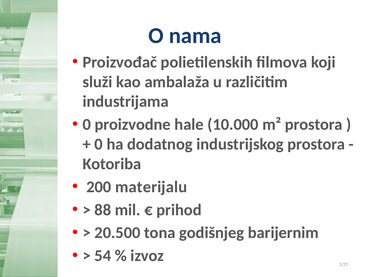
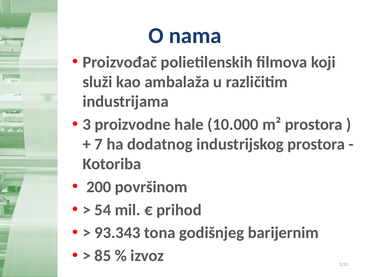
0 at (87, 125): 0 -> 3
0 at (99, 144): 0 -> 7
materijalu: materijalu -> površinom
88: 88 -> 54
20.500: 20.500 -> 93.343
54: 54 -> 85
